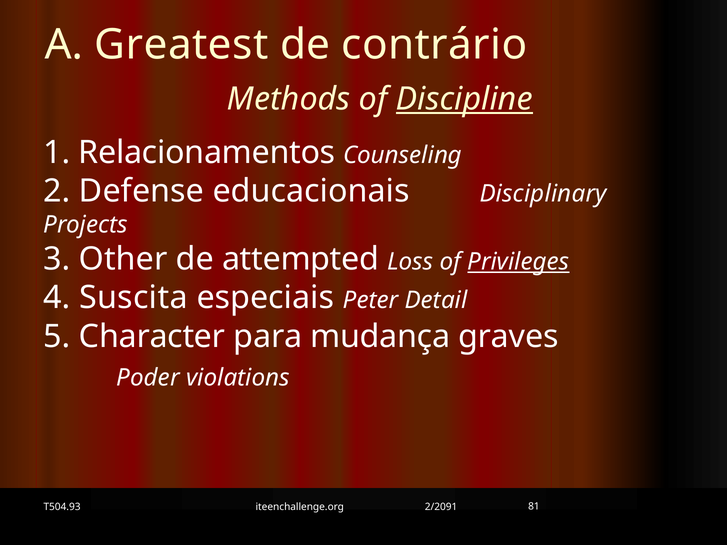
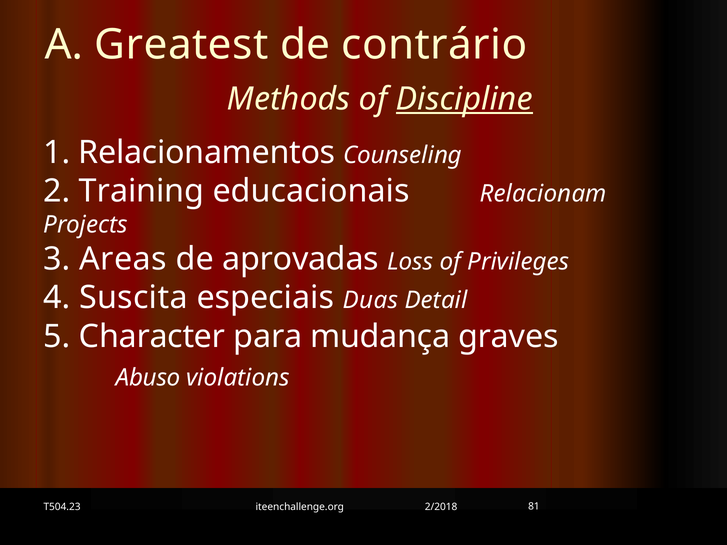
Defense: Defense -> Training
Disciplinary: Disciplinary -> Relacionam
Other: Other -> Areas
attempted: attempted -> aprovadas
Privileges underline: present -> none
Peter: Peter -> Duas
Poder: Poder -> Abuso
T504.93: T504.93 -> T504.23
2/2091: 2/2091 -> 2/2018
